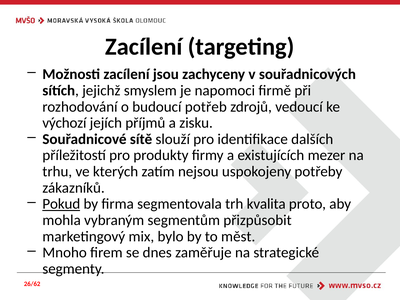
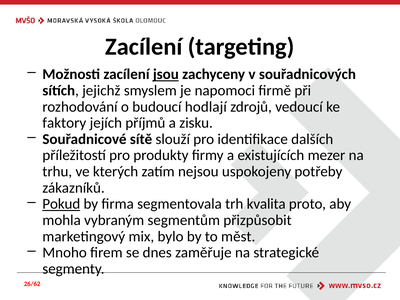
jsou underline: none -> present
potřeb: potřeb -> hodlají
výchozí: výchozí -> faktory
